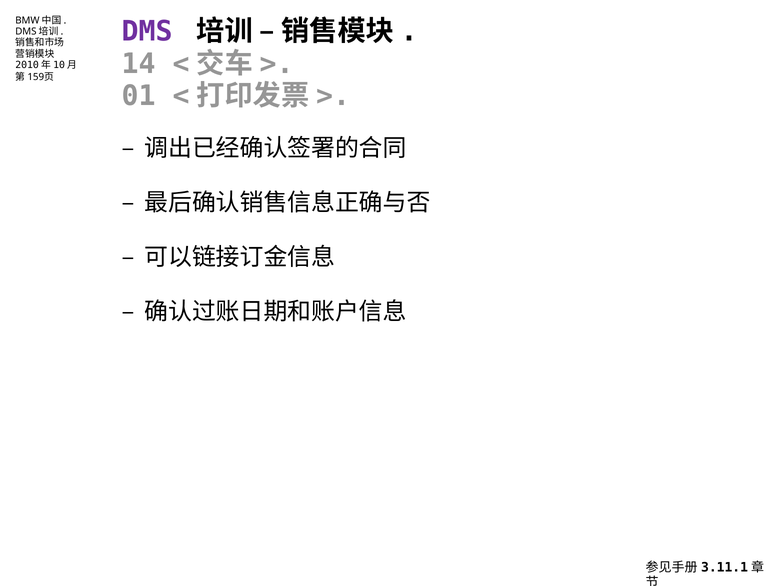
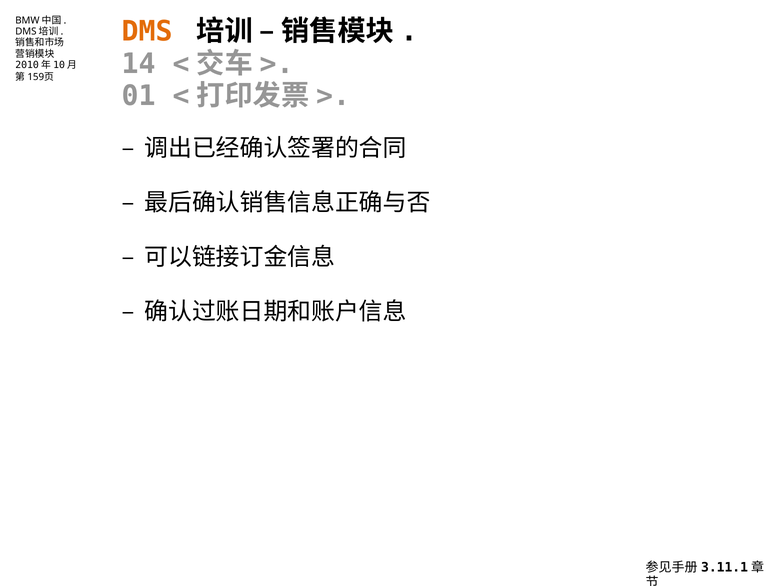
DMS colour: purple -> orange
